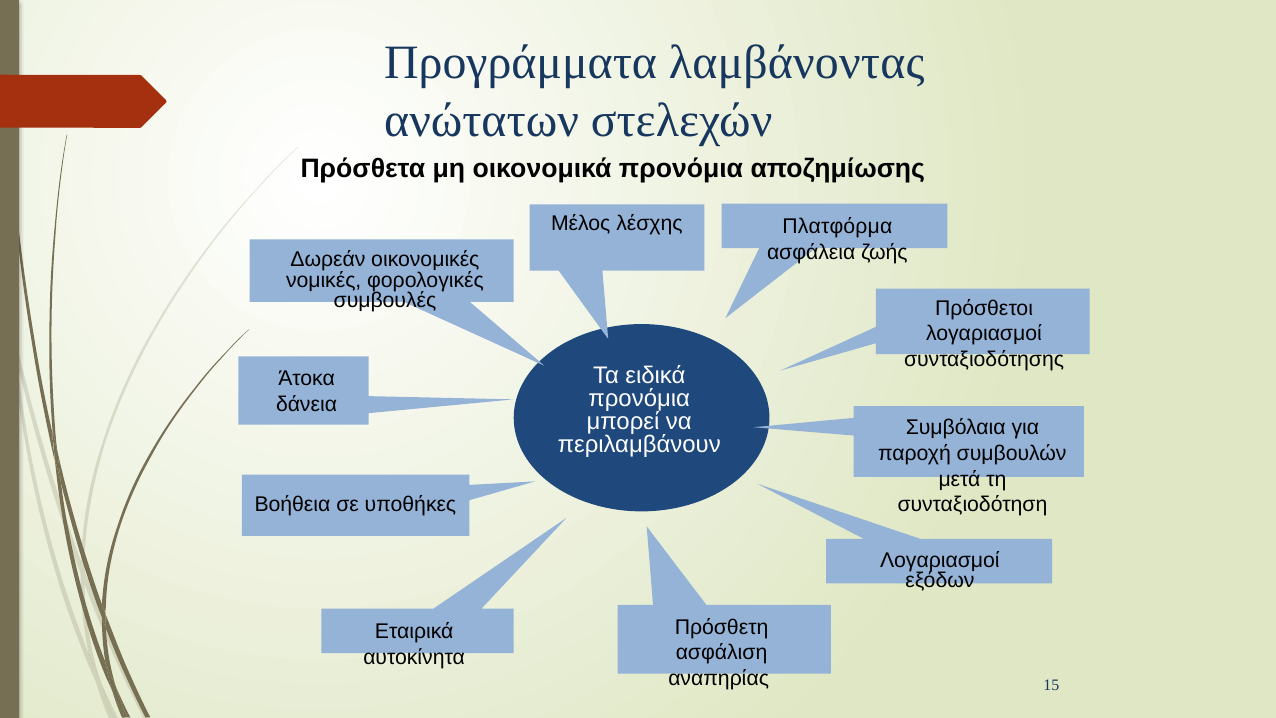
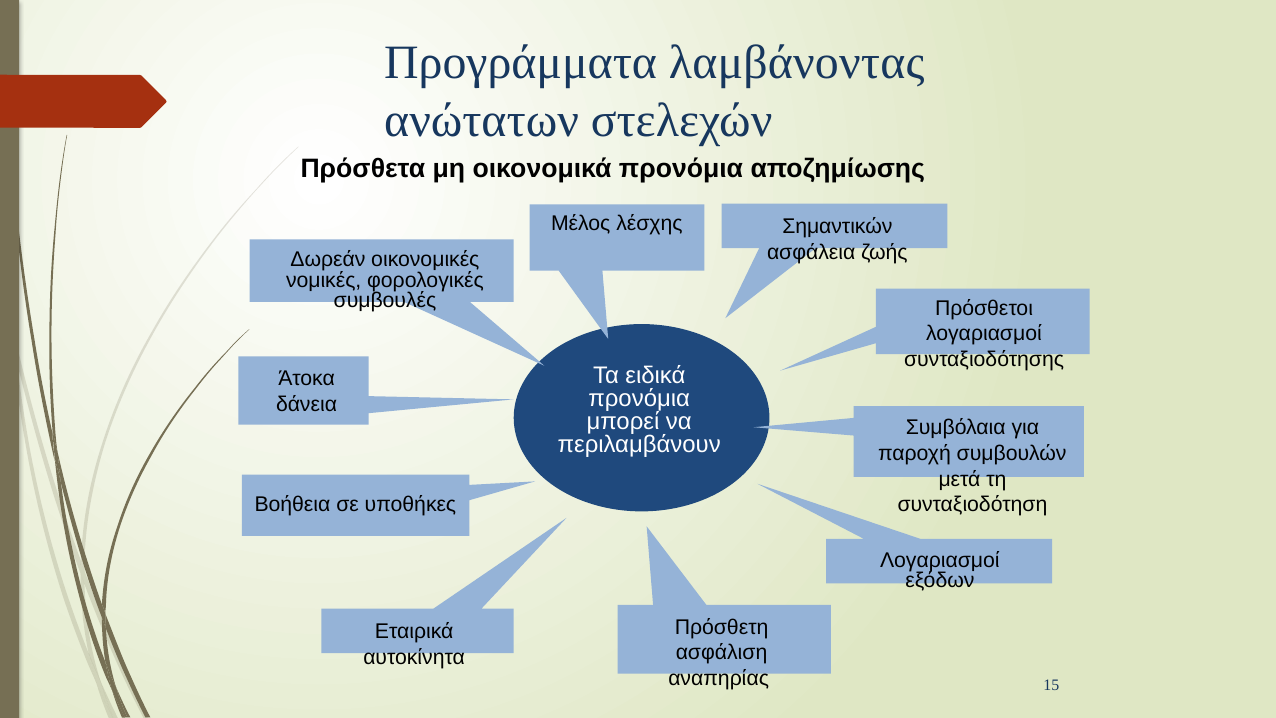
Πλατφόρμα: Πλατφόρμα -> Σημαντικών
